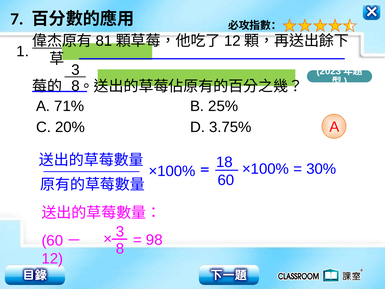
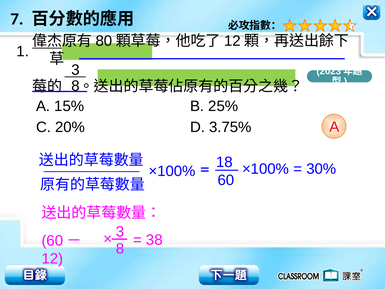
81: 81 -> 80
71%: 71% -> 15%
98: 98 -> 38
